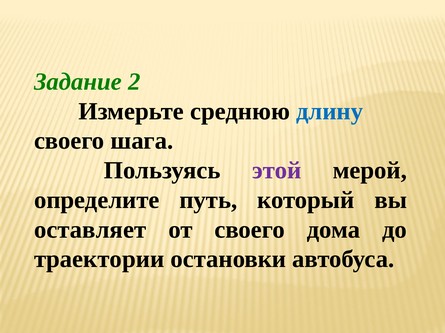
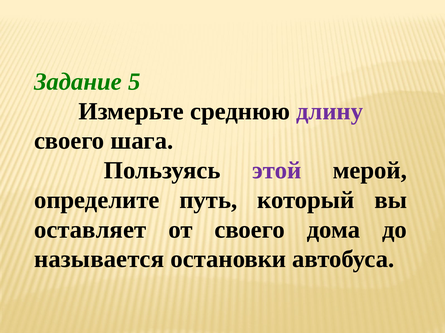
2: 2 -> 5
длину colour: blue -> purple
траектории: траектории -> называется
